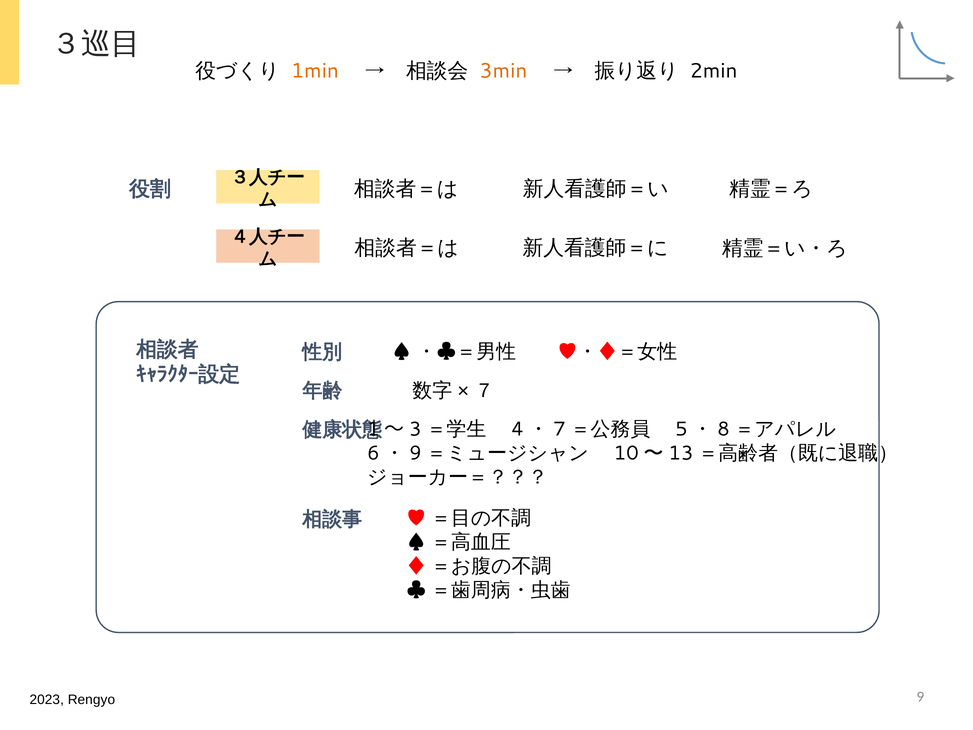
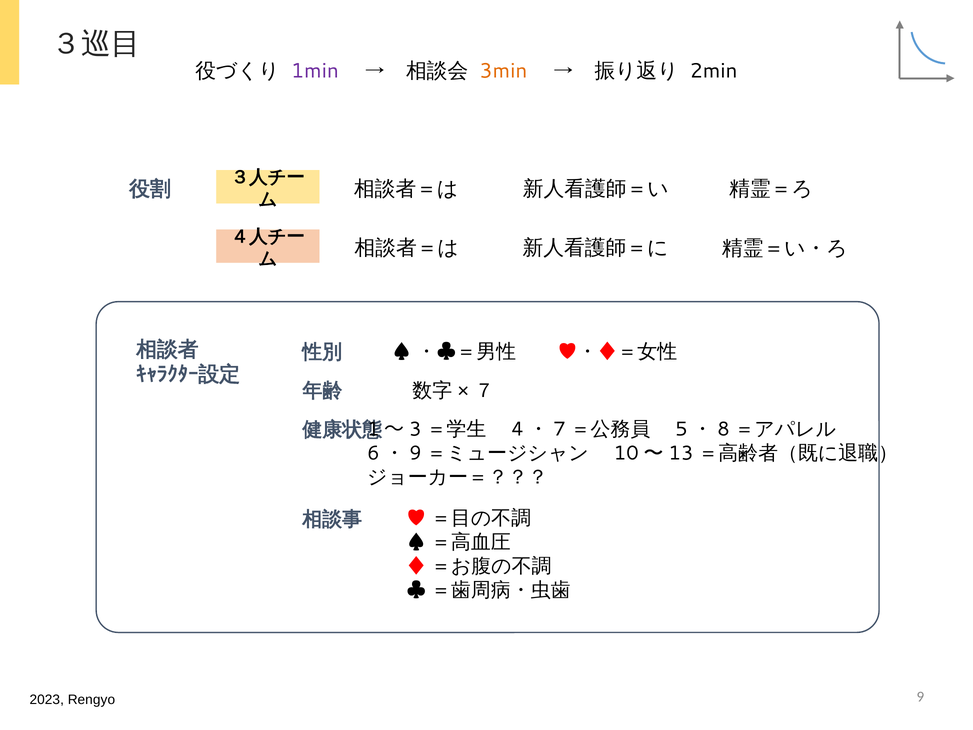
1min colour: orange -> purple
